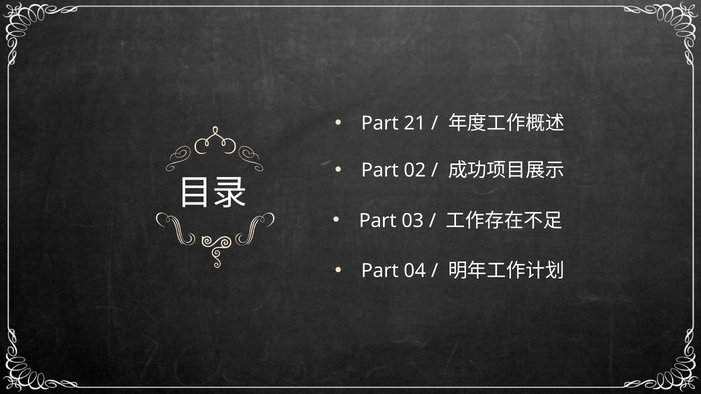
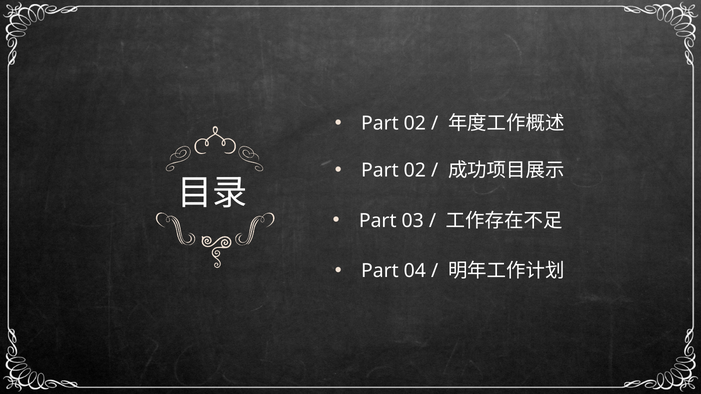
21 at (415, 124): 21 -> 02
